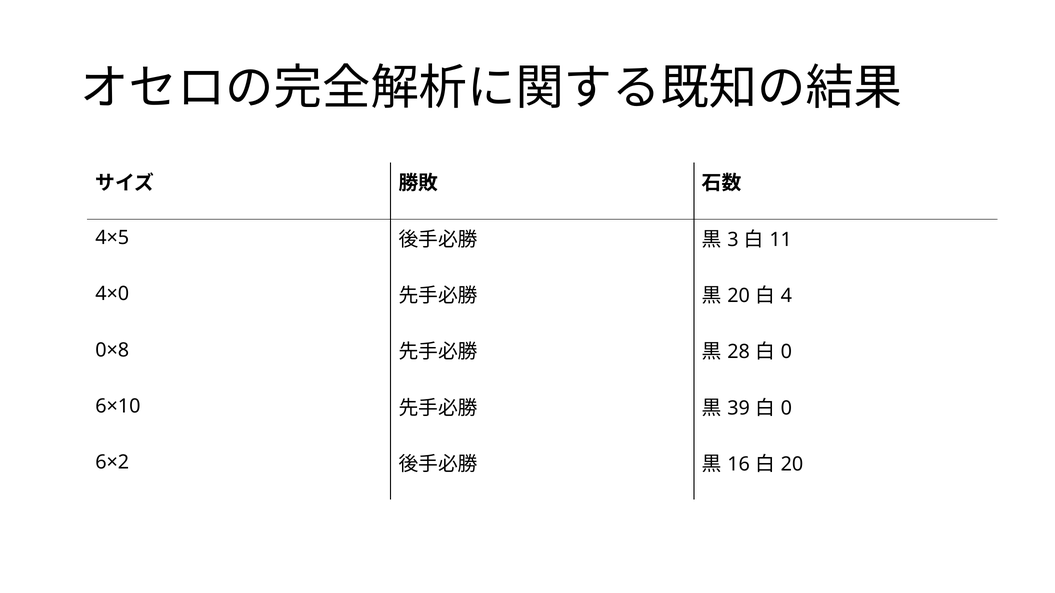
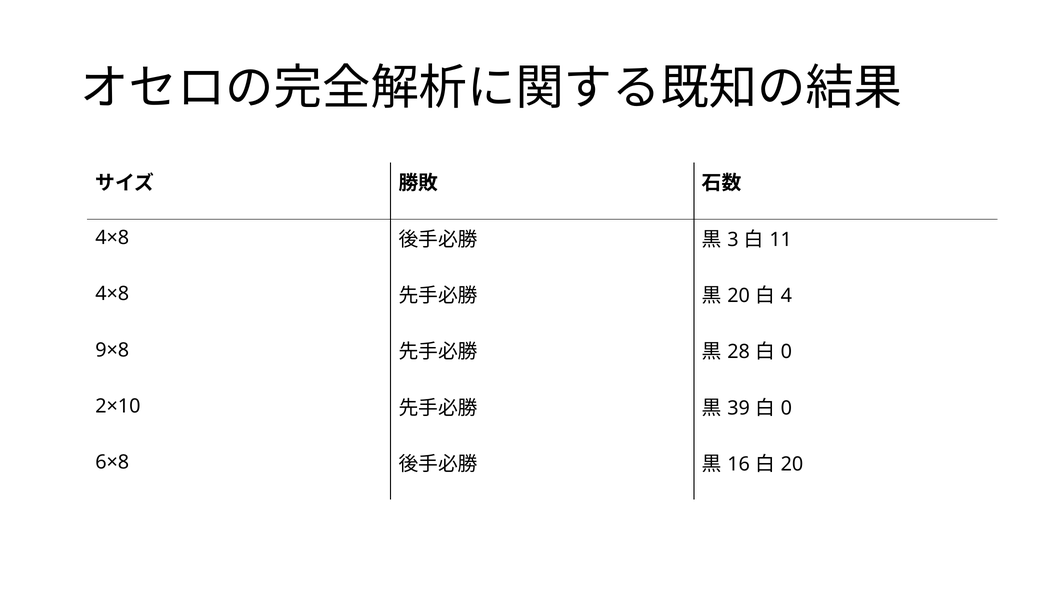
4×5 at (112, 238): 4×5 -> 4×8
4×0 at (112, 294): 4×0 -> 4×8
0×8: 0×8 -> 9×8
6×10: 6×10 -> 2×10
6×2: 6×2 -> 6×8
